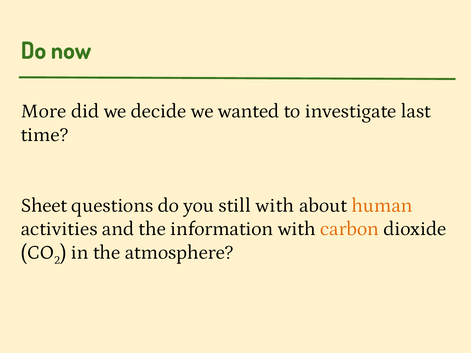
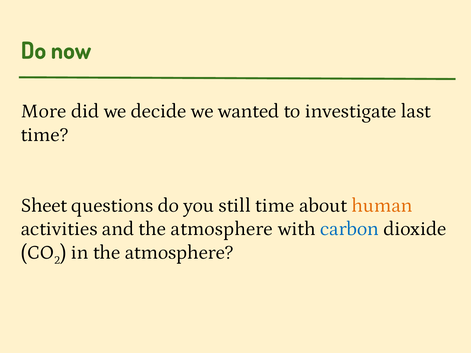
still with: with -> time
and the information: information -> atmosphere
carbon colour: orange -> blue
